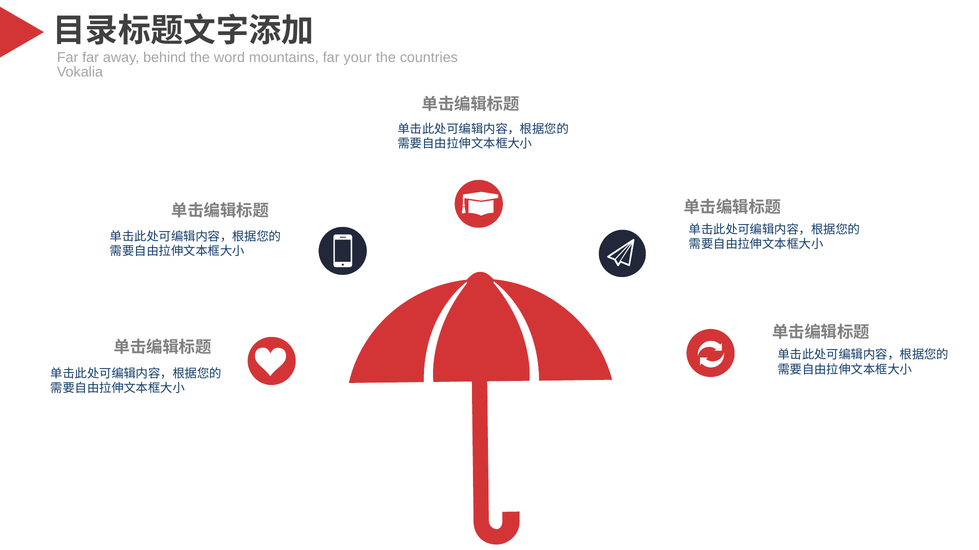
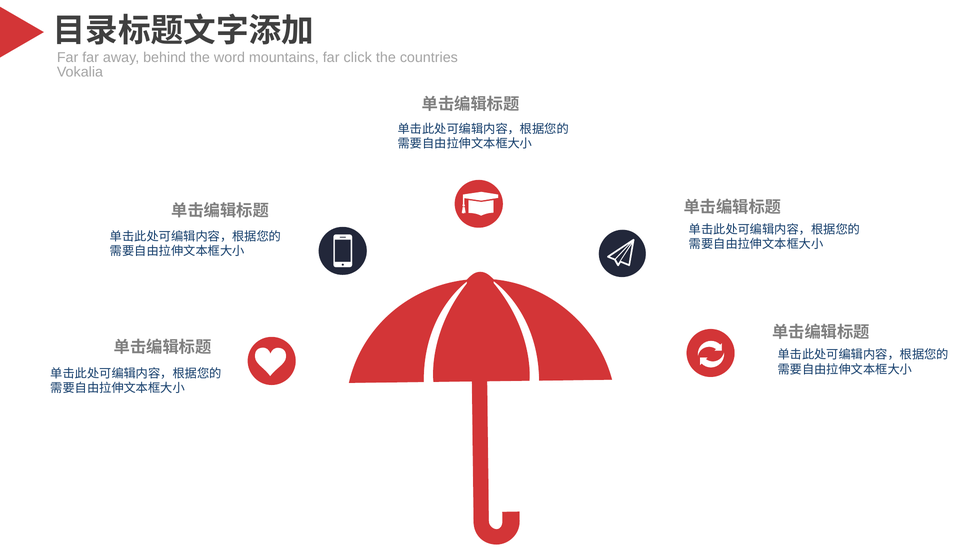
your: your -> click
